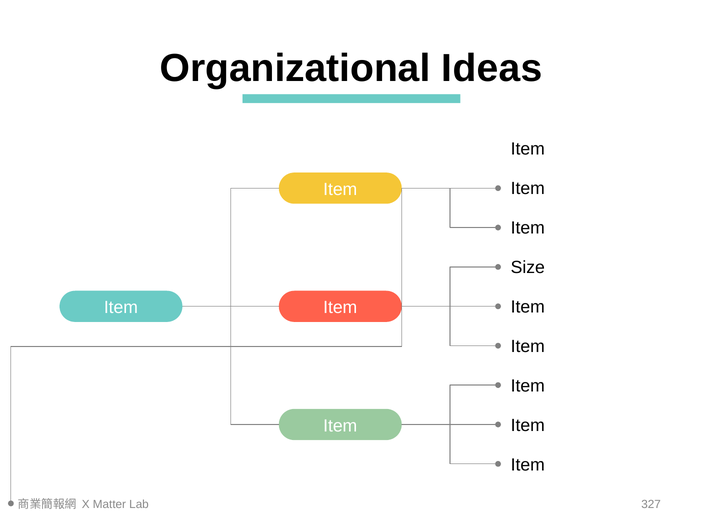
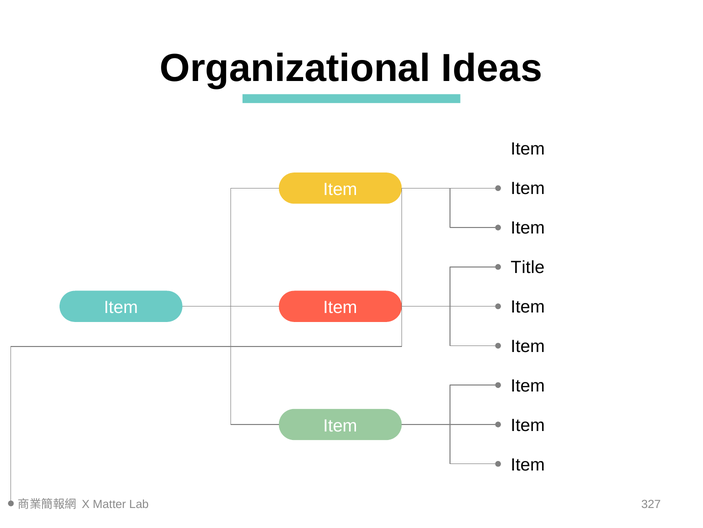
Size: Size -> Title
